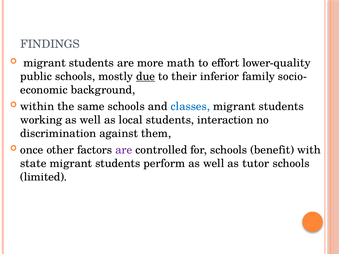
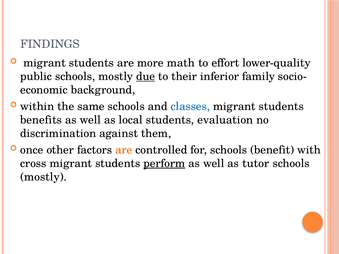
working: working -> benefits
interaction: interaction -> evaluation
are at (124, 150) colour: purple -> orange
state: state -> cross
perform underline: none -> present
limited at (44, 177): limited -> mostly
